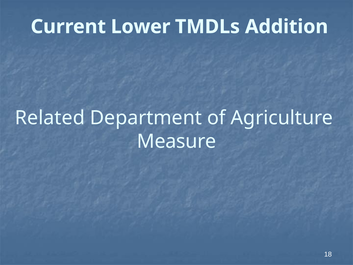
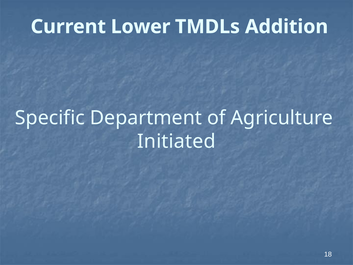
Related: Related -> Specific
Measure: Measure -> Initiated
